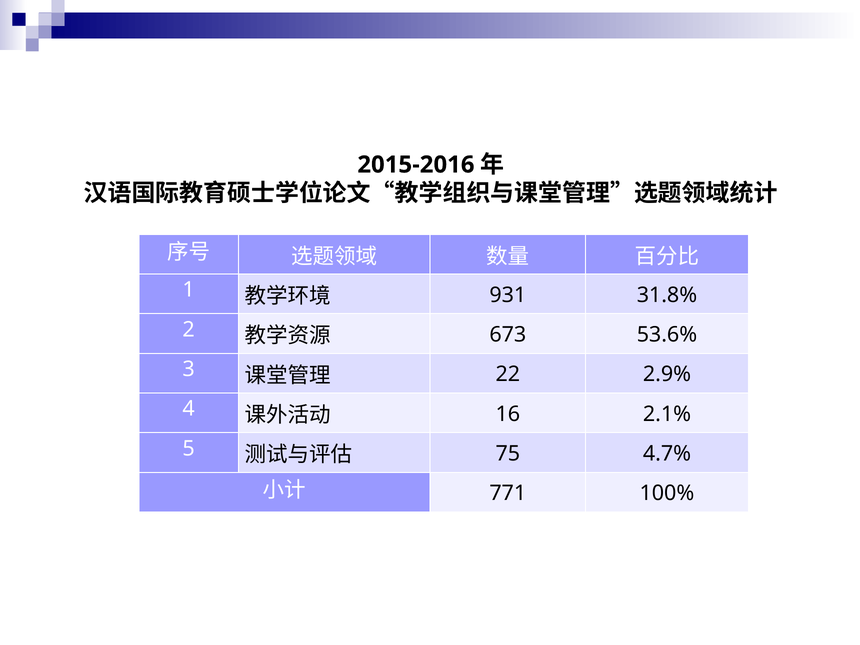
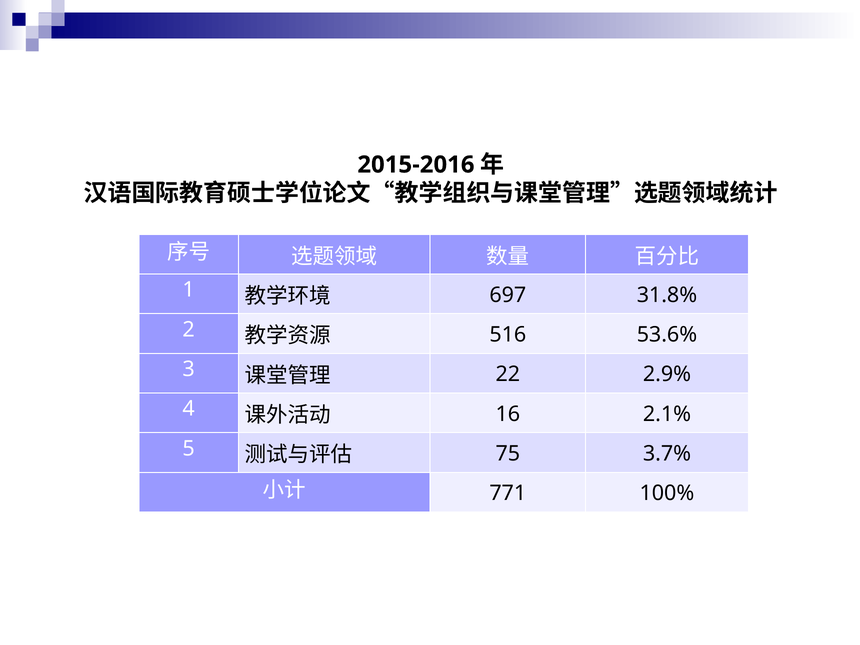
931: 931 -> 697
673: 673 -> 516
4.7%: 4.7% -> 3.7%
